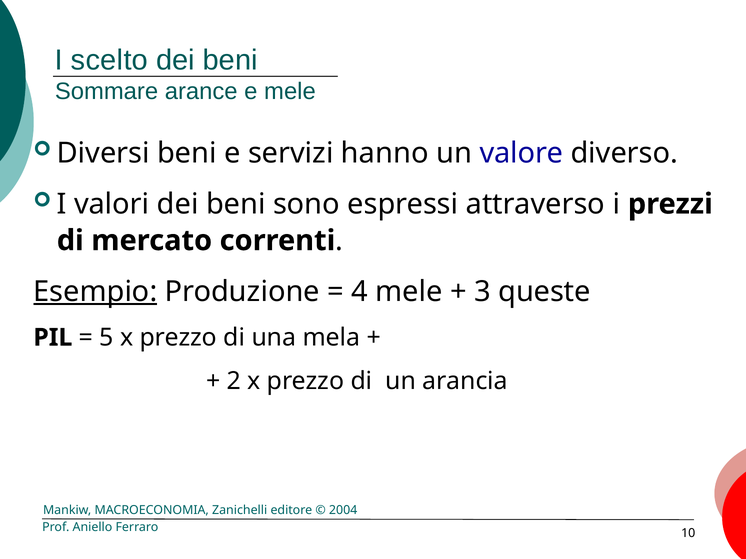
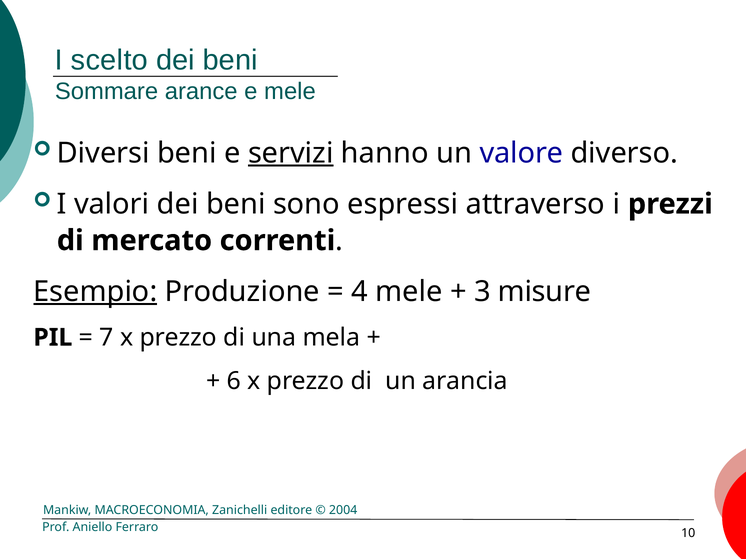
servizi underline: none -> present
queste: queste -> misure
5: 5 -> 7
2: 2 -> 6
